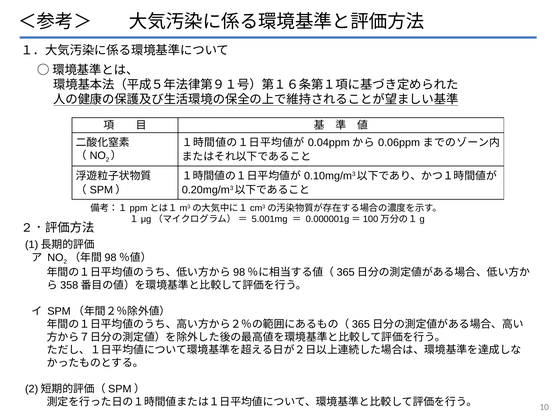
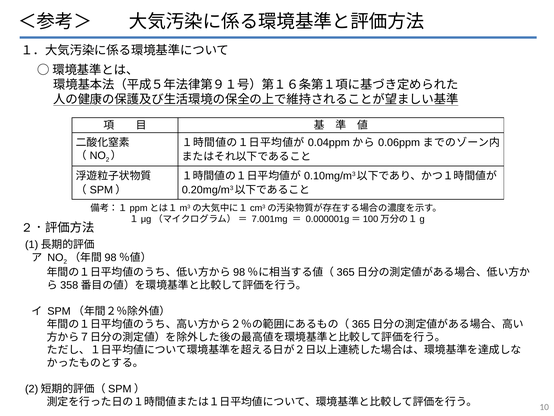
5.001mg: 5.001mg -> 7.001mg
